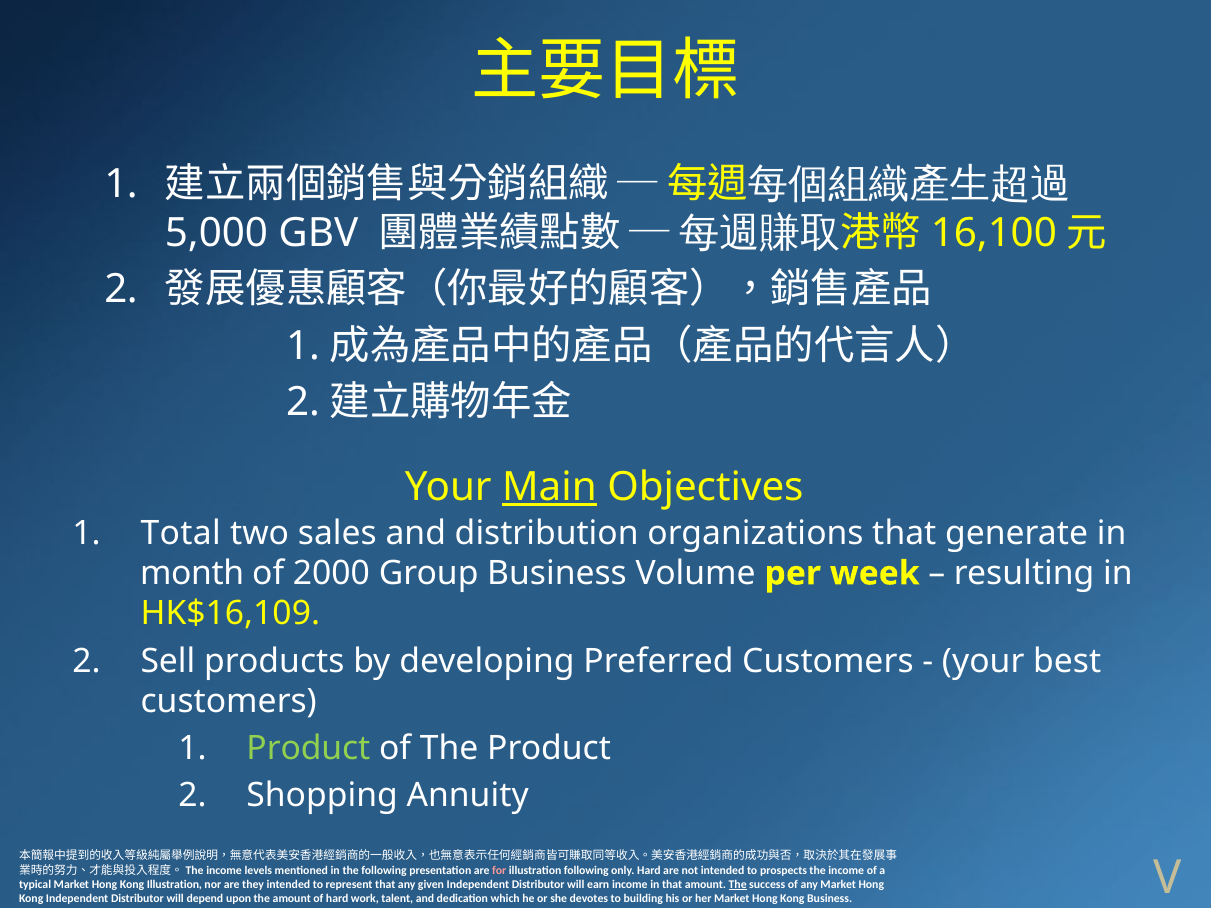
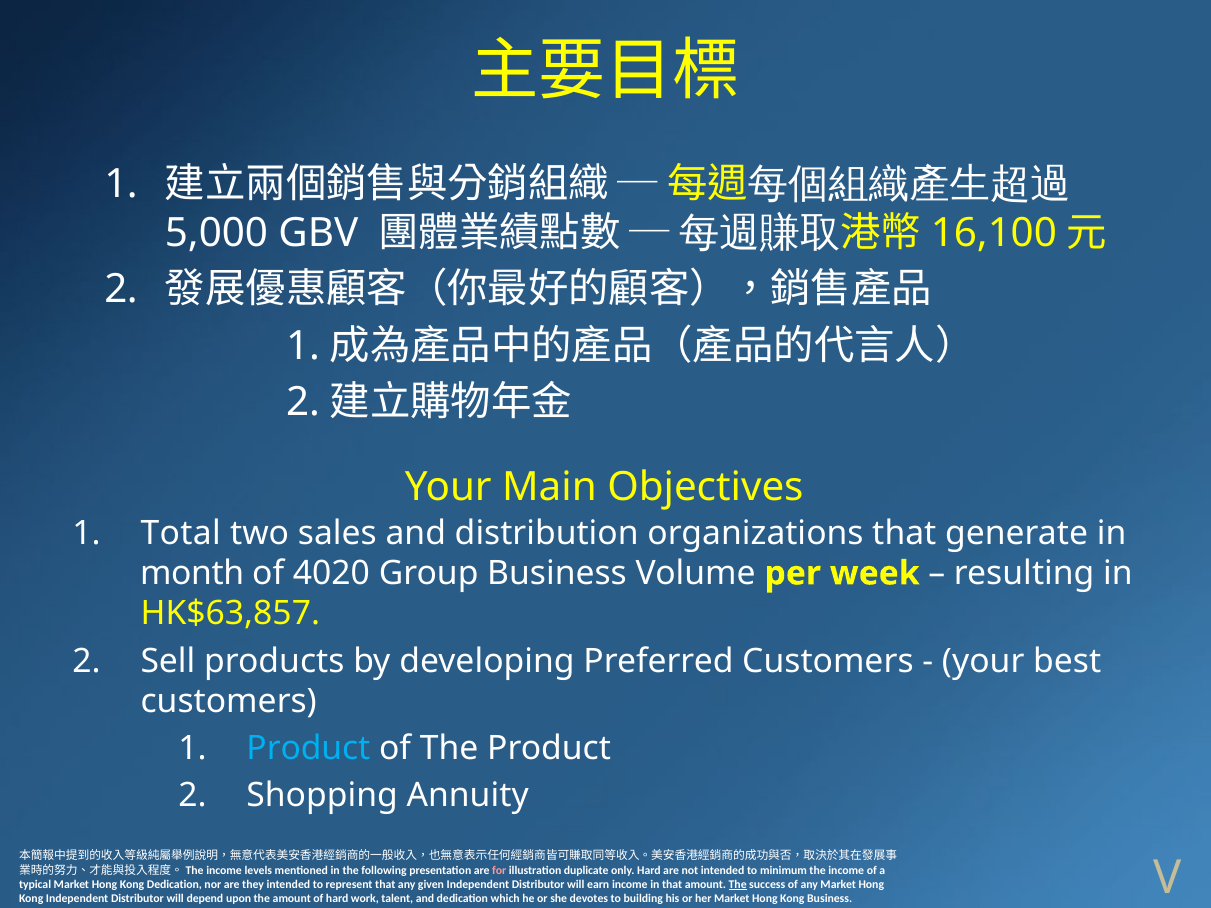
Main underline: present -> none
2000: 2000 -> 4020
HK$16,109: HK$16,109 -> HK$63,857
Product at (308, 749) colour: light green -> light blue
illustration following: following -> duplicate
prospects: prospects -> minimum
Kong Illustration: Illustration -> Dedication
